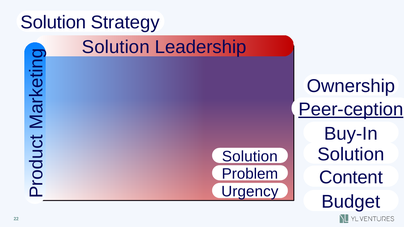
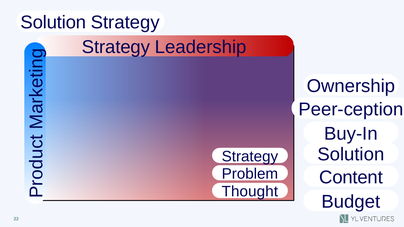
Solution at (116, 47): Solution -> Strategy
Peer-ception underline: present -> none
Solution at (250, 157): Solution -> Strategy
Urgency: Urgency -> Thought
